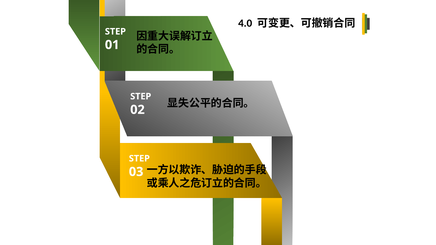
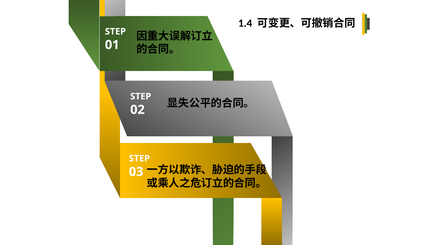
4.0: 4.0 -> 1.4
